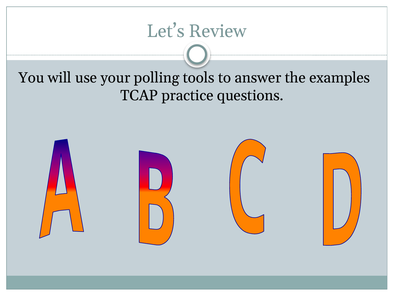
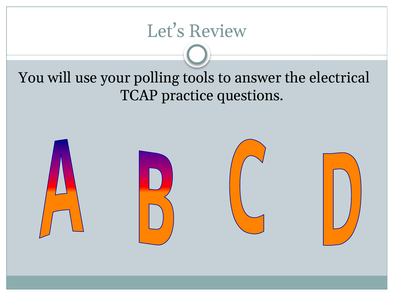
examples: examples -> electrical
